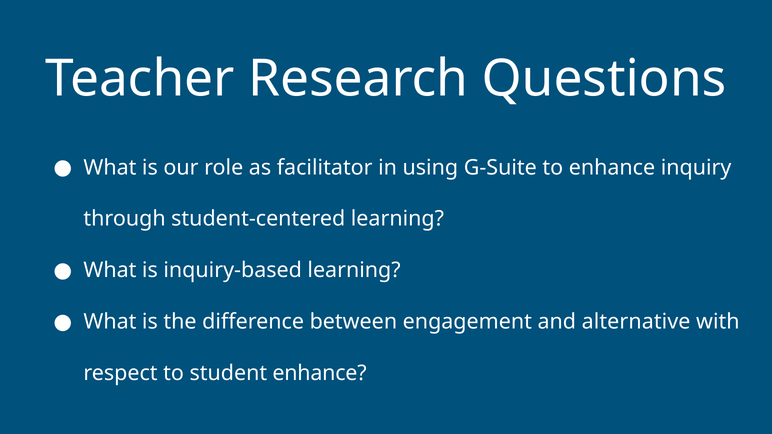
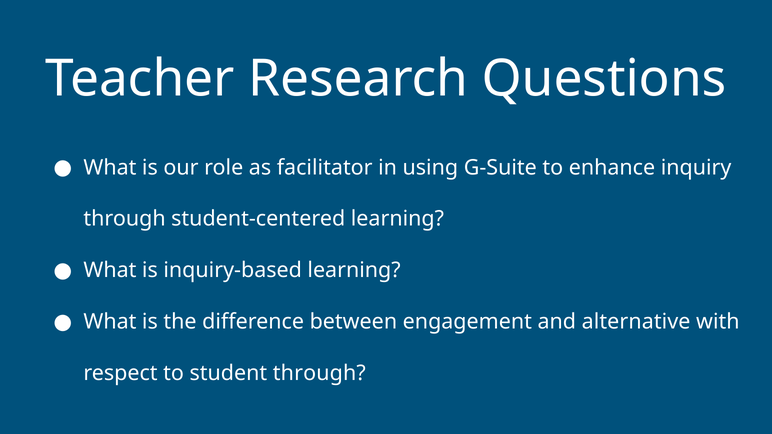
student enhance: enhance -> through
